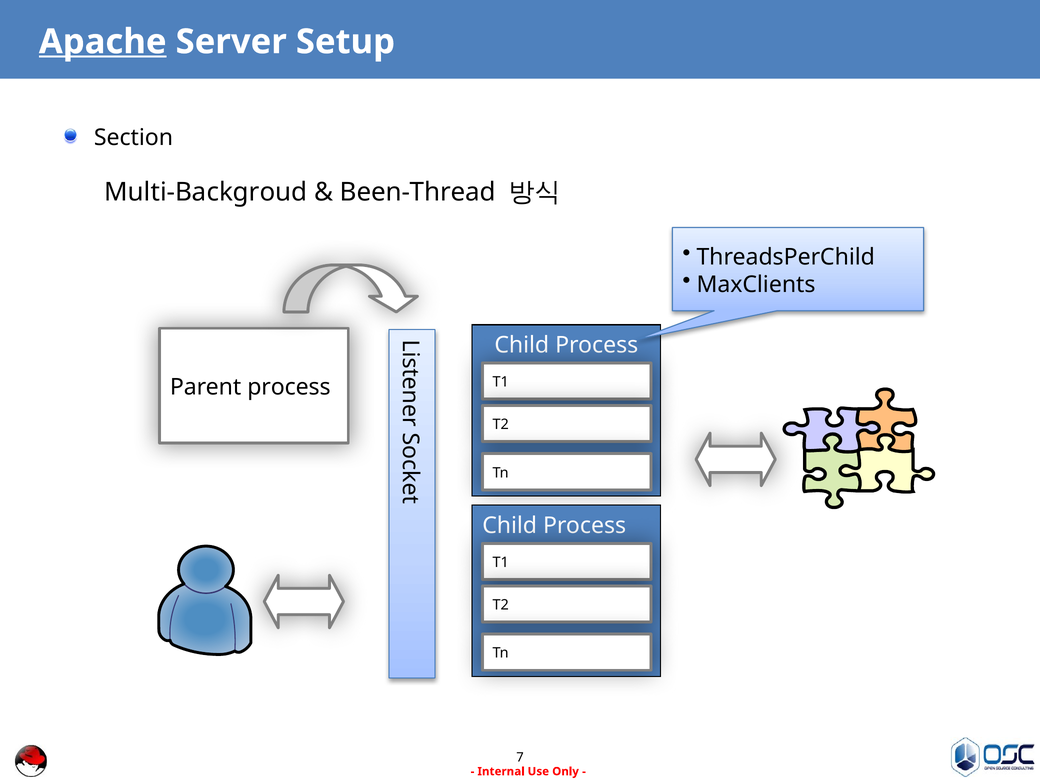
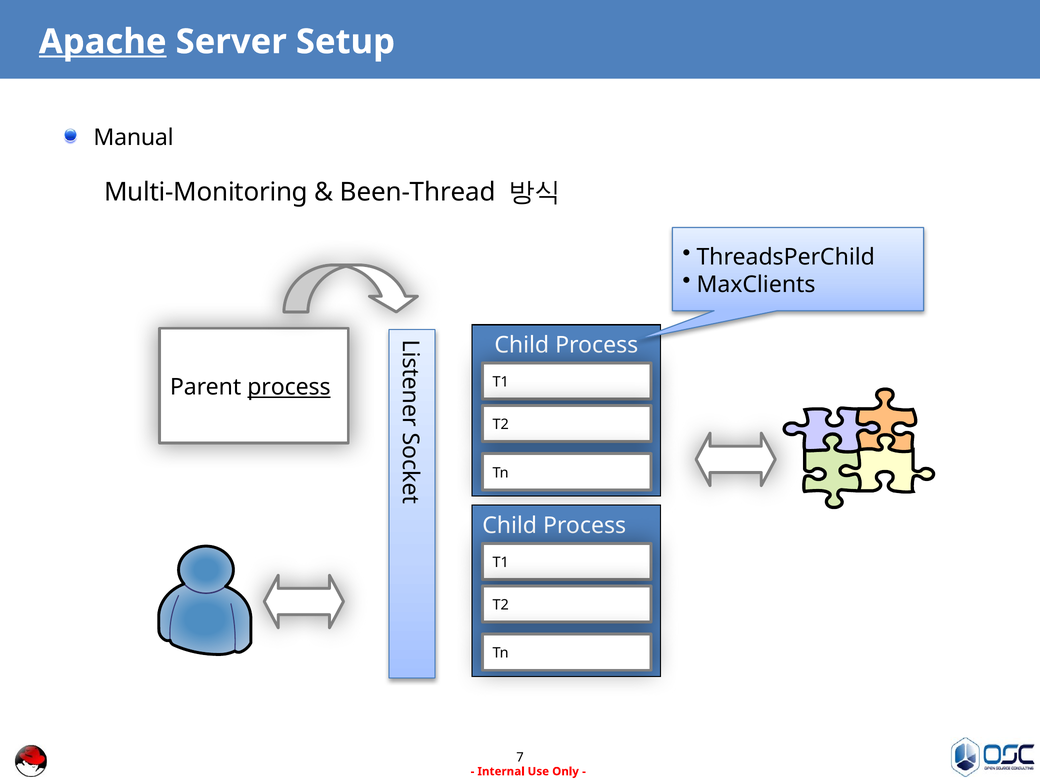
Section: Section -> Manual
Multi-Backgroud: Multi-Backgroud -> Multi-Monitoring
process at (289, 387) underline: none -> present
